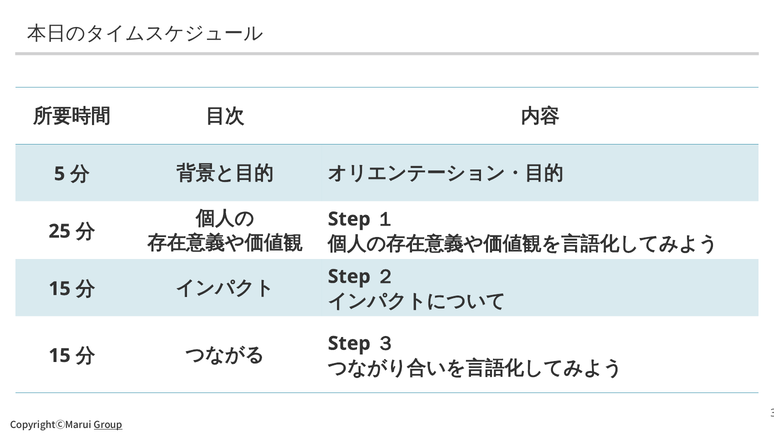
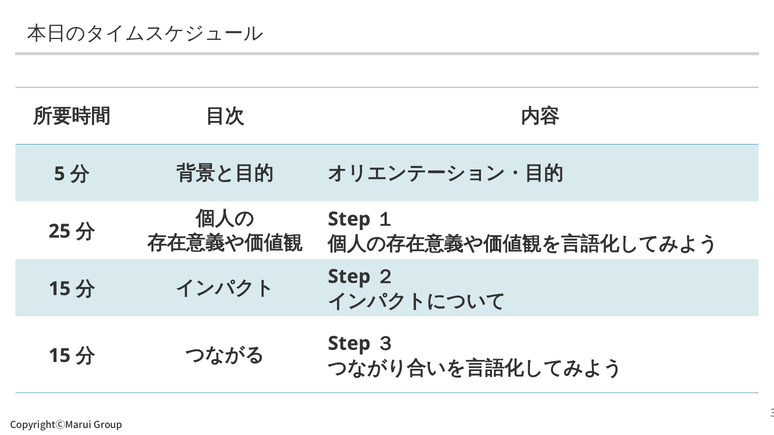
Group underline: present -> none
